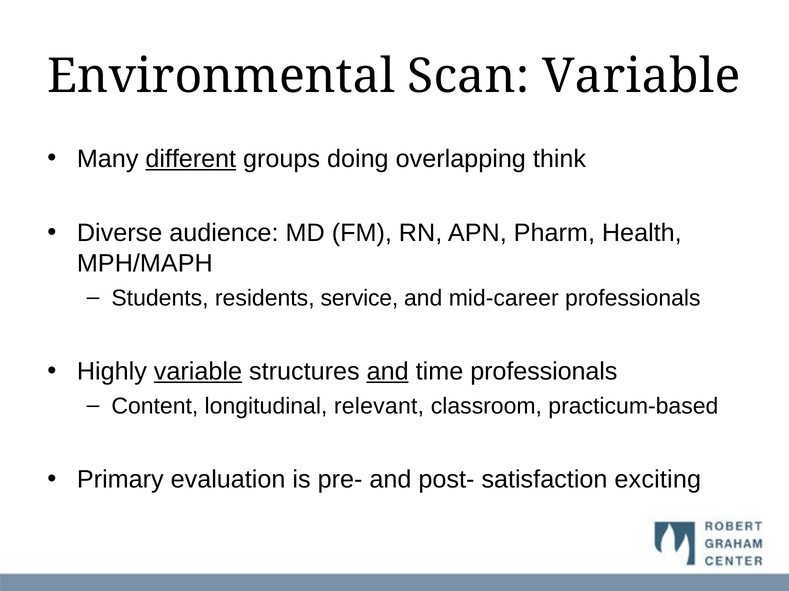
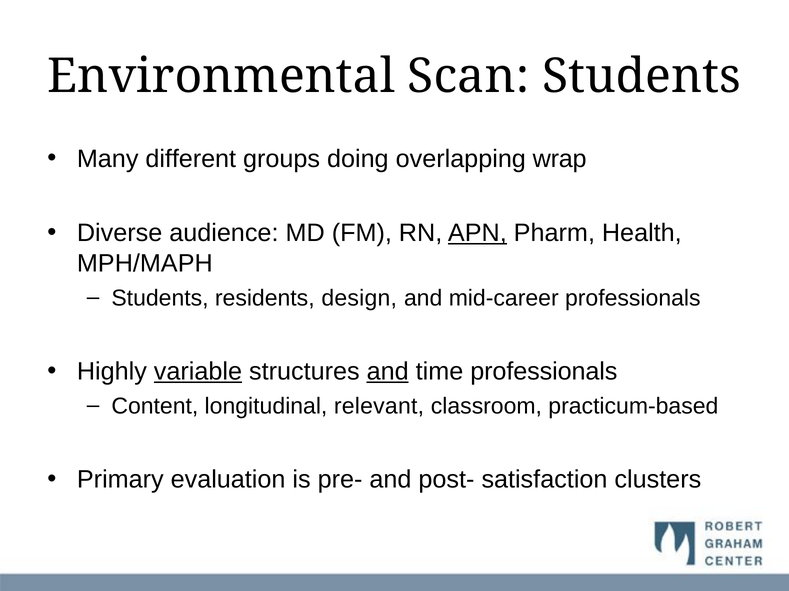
Scan Variable: Variable -> Students
different underline: present -> none
think: think -> wrap
APN underline: none -> present
service: service -> design
exciting: exciting -> clusters
